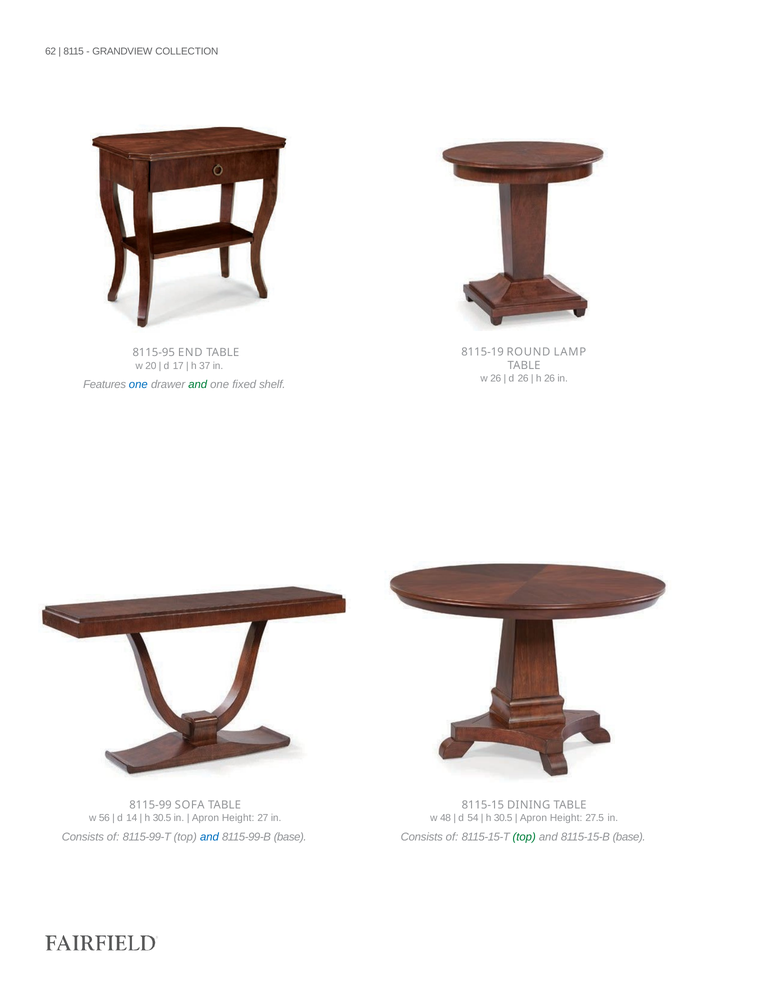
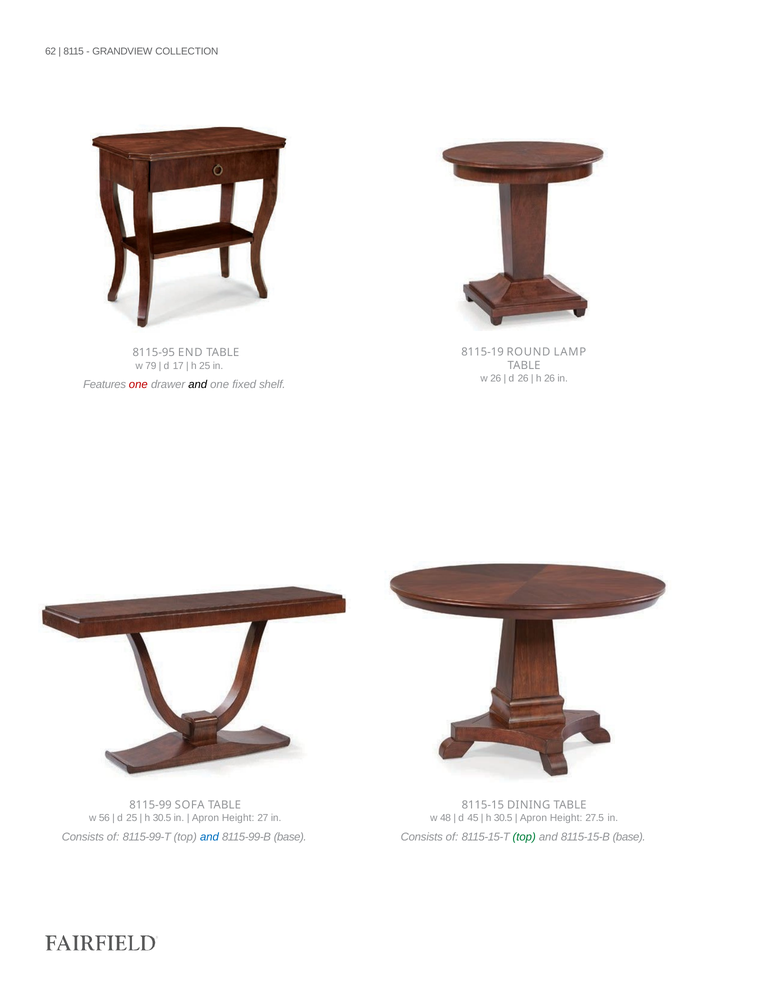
20: 20 -> 79
h 37: 37 -> 25
one at (138, 385) colour: blue -> red
and at (198, 385) colour: green -> black
d 14: 14 -> 25
54: 54 -> 45
